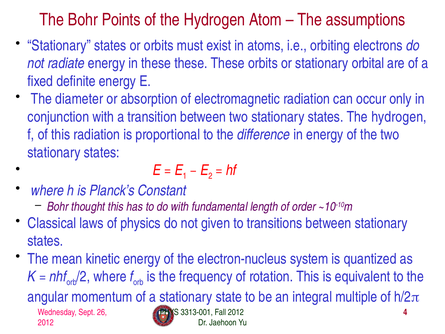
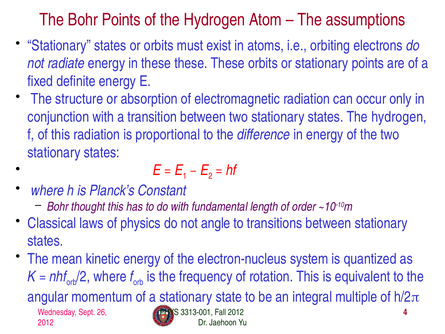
stationary orbital: orbital -> points
diameter: diameter -> structure
given: given -> angle
